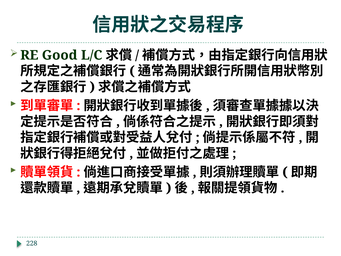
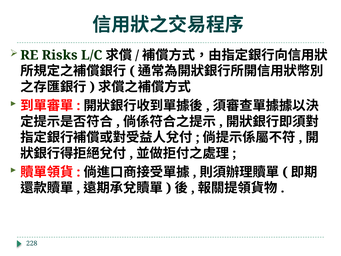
Good: Good -> Risks
